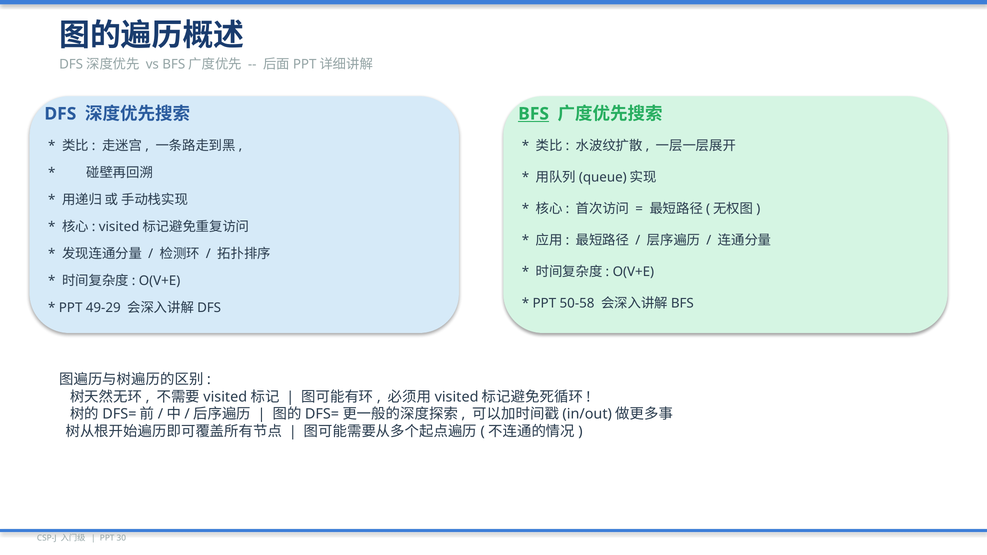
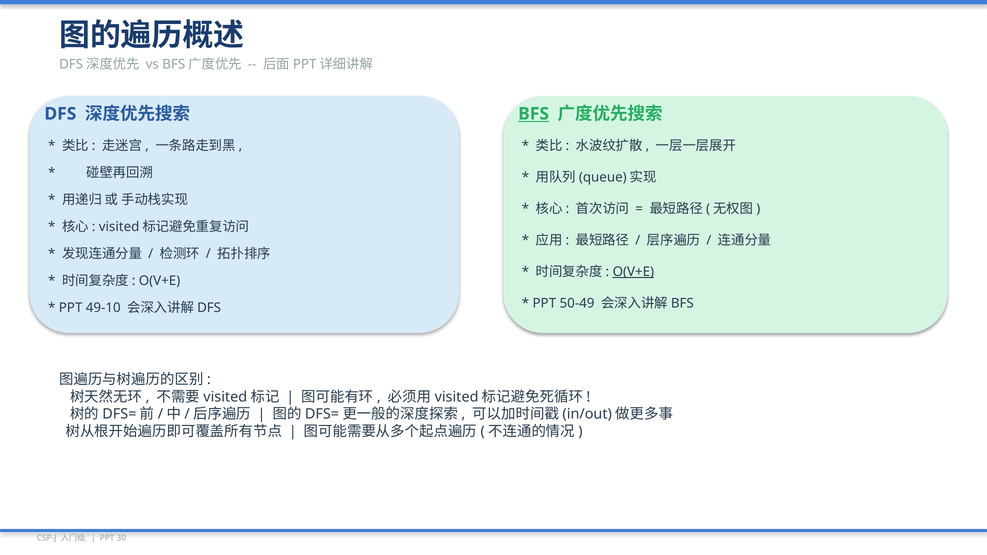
O(V+E at (633, 272) underline: none -> present
50-58: 50-58 -> 50-49
49-29: 49-29 -> 49-10
